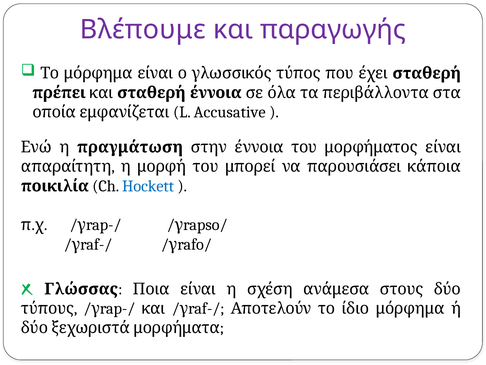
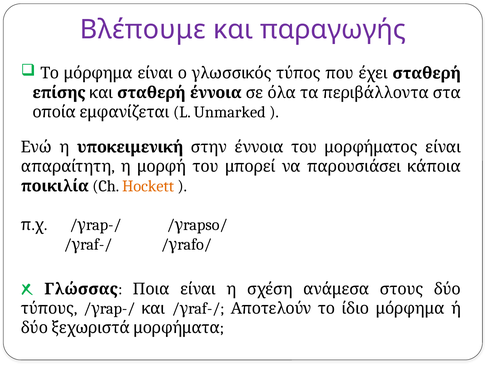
πρέπει: πρέπει -> επίσης
Accusative: Accusative -> Unmarked
πραγμάτωση: πραγμάτωση -> υποκειμενική
Hockett colour: blue -> orange
